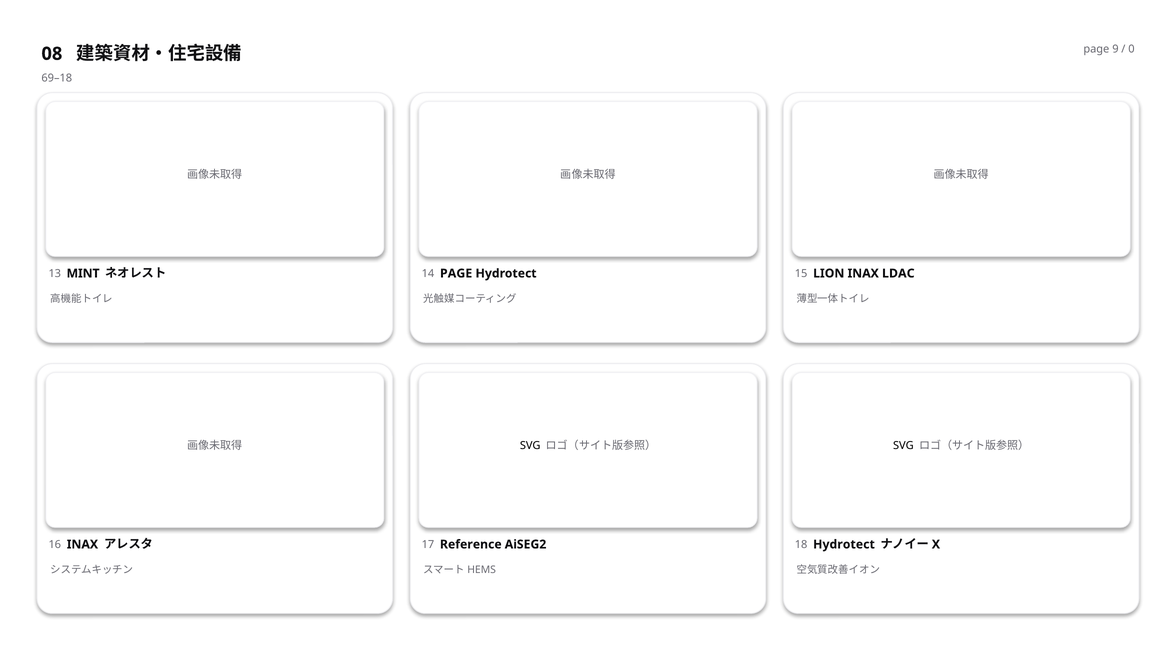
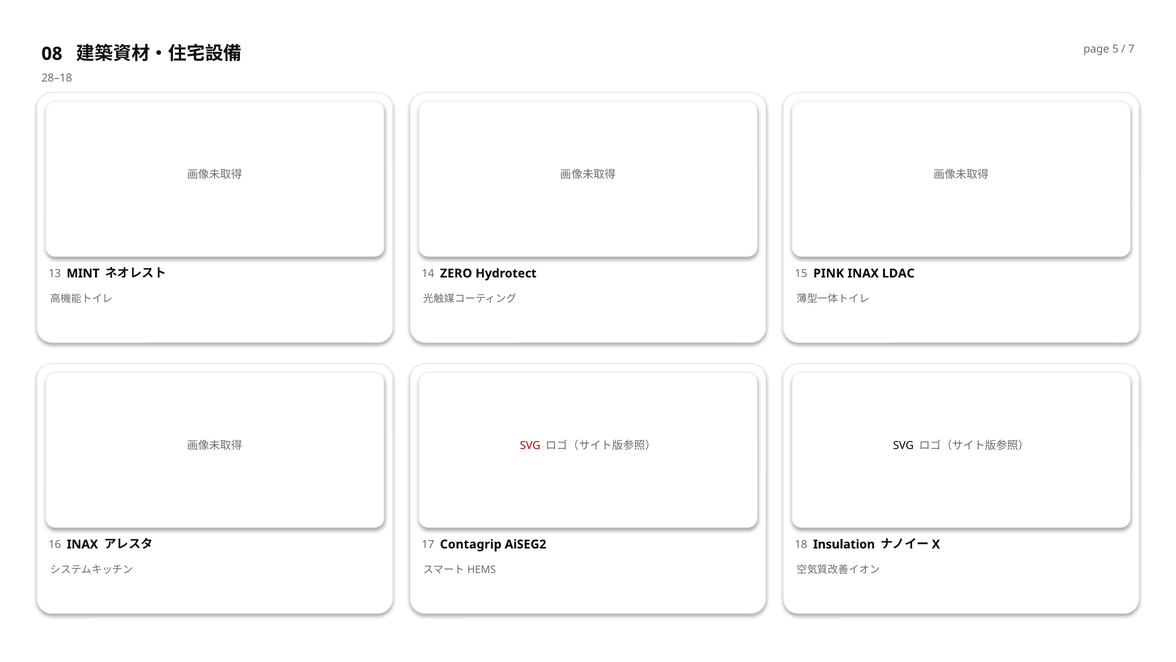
9: 9 -> 5
0: 0 -> 7
69–18: 69–18 -> 28–18
14 PAGE: PAGE -> ZERO
LION: LION -> PINK
SVG at (530, 445) colour: black -> red
Reference: Reference -> Contagrip
18 Hydrotect: Hydrotect -> Insulation
